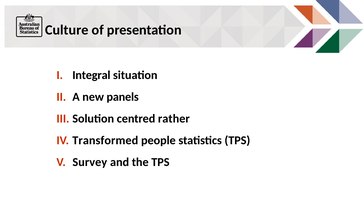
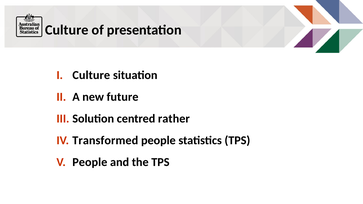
Integral at (91, 75): Integral -> Culture
panels: panels -> future
Survey at (90, 162): Survey -> People
